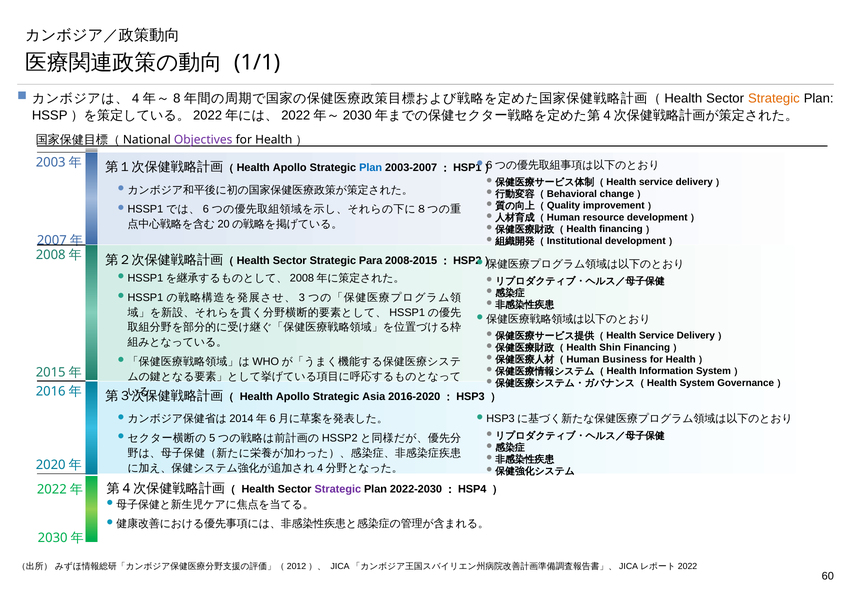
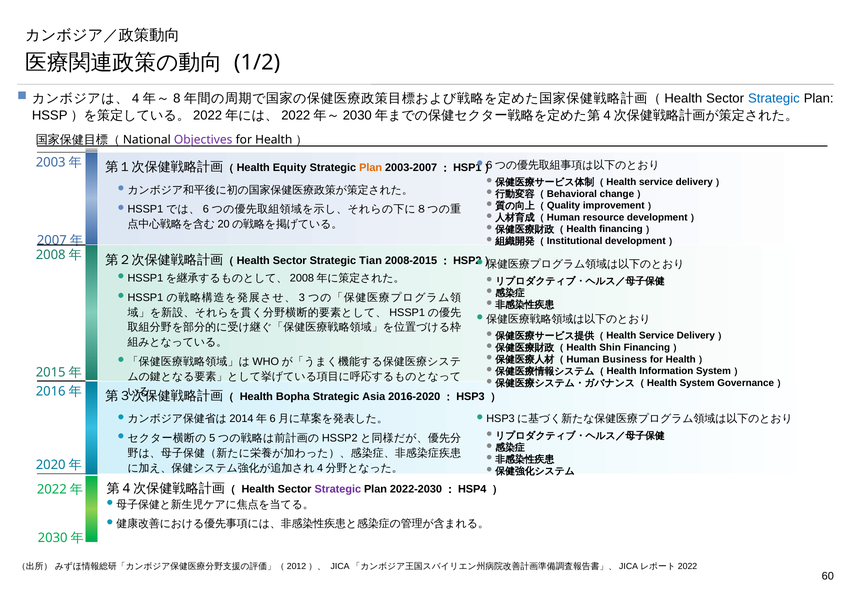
1/1: 1/1 -> 1/2
Strategic at (774, 98) colour: orange -> blue
Apollo at (290, 168): Apollo -> Equity
Plan at (371, 168) colour: blue -> orange
Para: Para -> Tian
Health Apollo: Apollo -> Bopha
